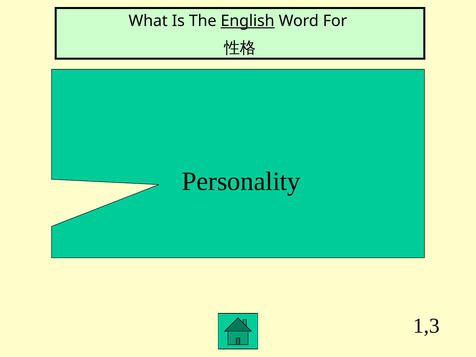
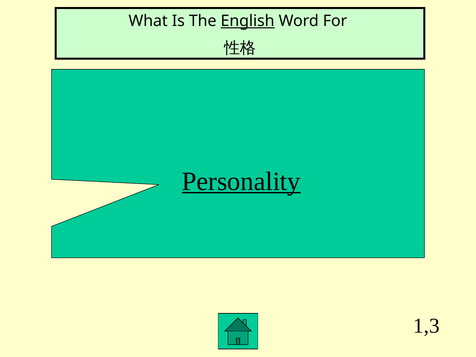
Personality underline: none -> present
